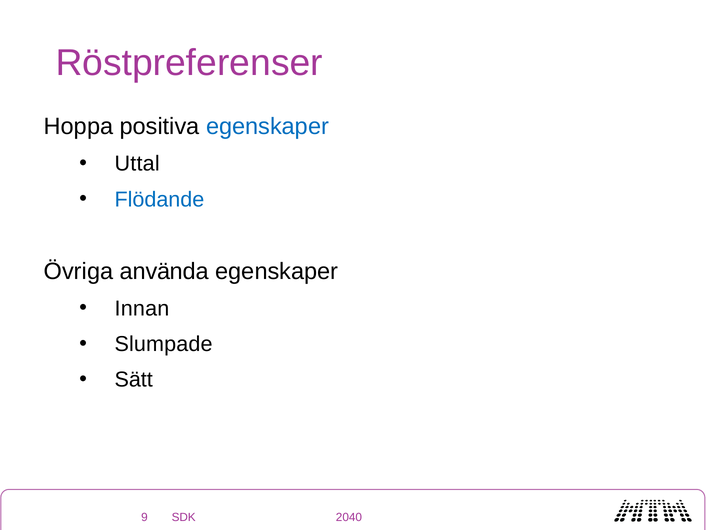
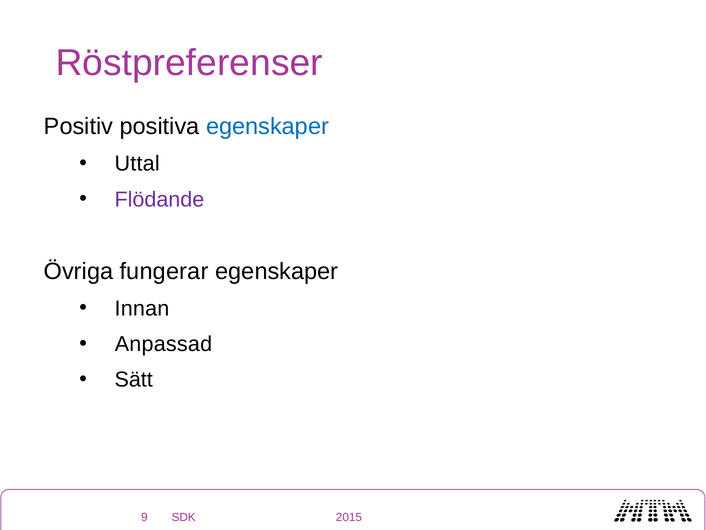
Hoppa: Hoppa -> Positiv
Flödande colour: blue -> purple
använda: använda -> fungerar
Slumpade: Slumpade -> Anpassad
2040: 2040 -> 2015
